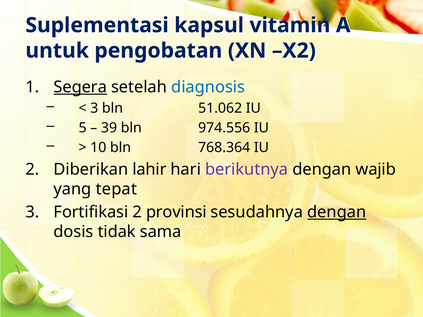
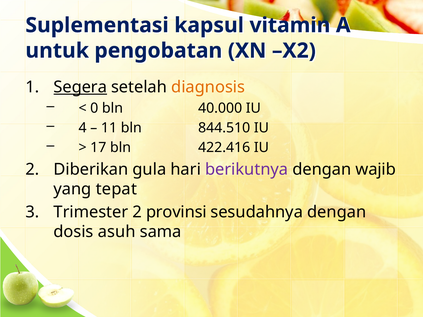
diagnosis colour: blue -> orange
3 at (94, 108): 3 -> 0
51.062: 51.062 -> 40.000
5: 5 -> 4
39: 39 -> 11
974.556: 974.556 -> 844.510
10: 10 -> 17
768.364: 768.364 -> 422.416
lahir: lahir -> gula
Fortifikasi: Fortifikasi -> Trimester
dengan at (337, 212) underline: present -> none
tidak: tidak -> asuh
